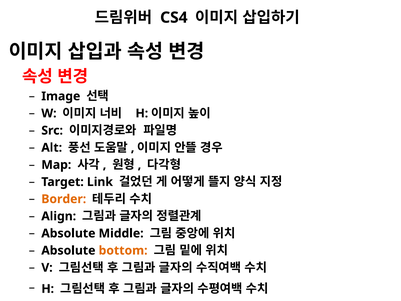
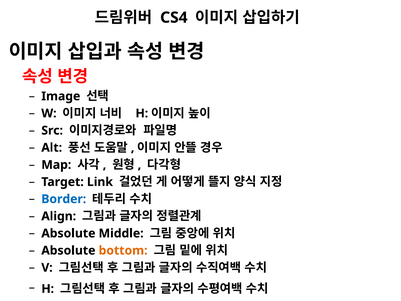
Border colour: orange -> blue
